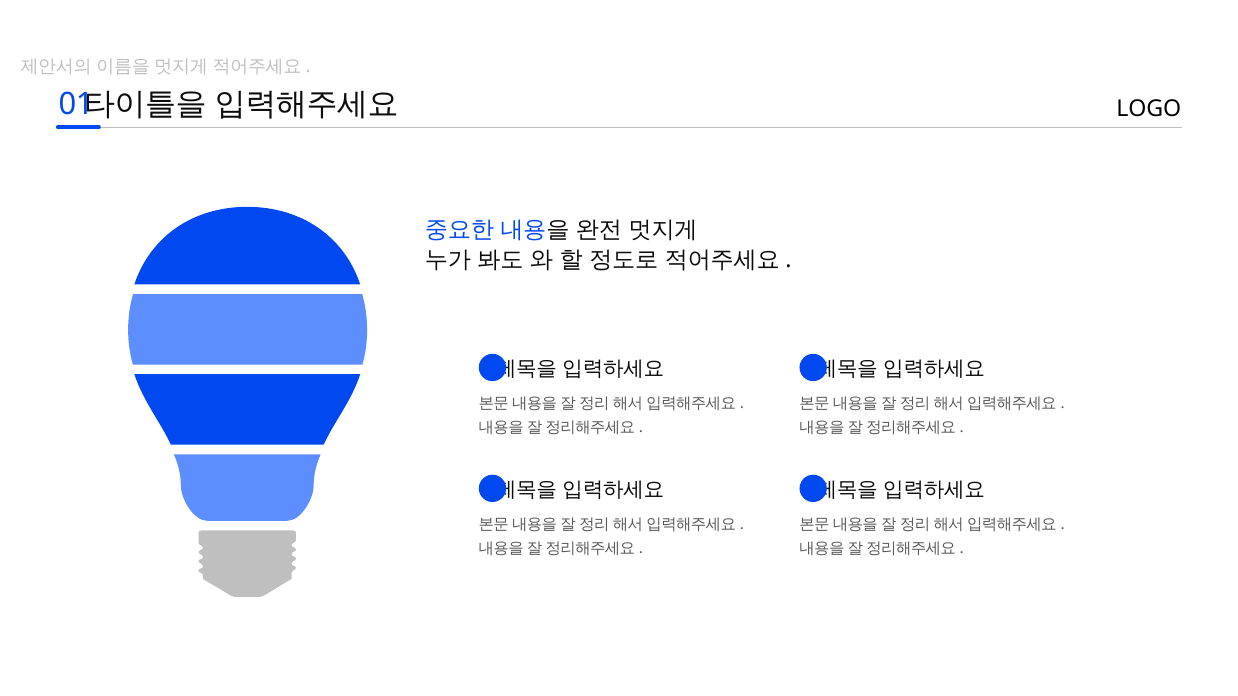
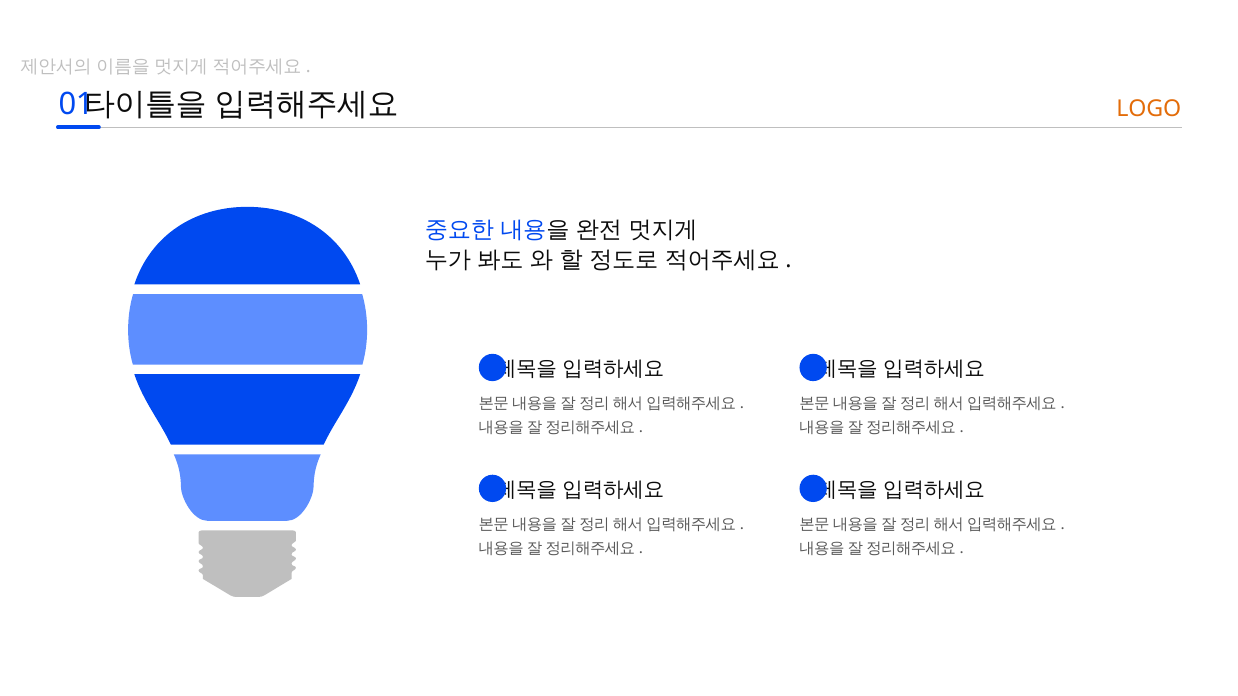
LOGO colour: black -> orange
